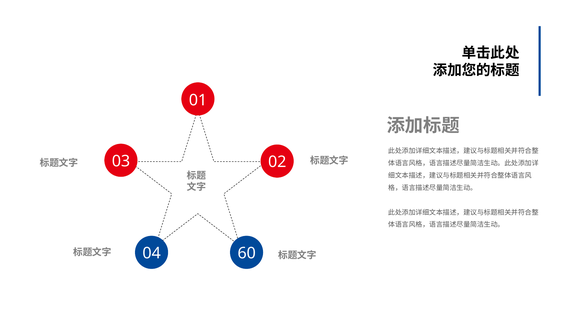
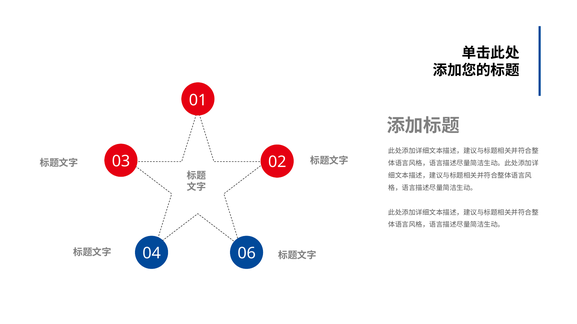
60: 60 -> 06
